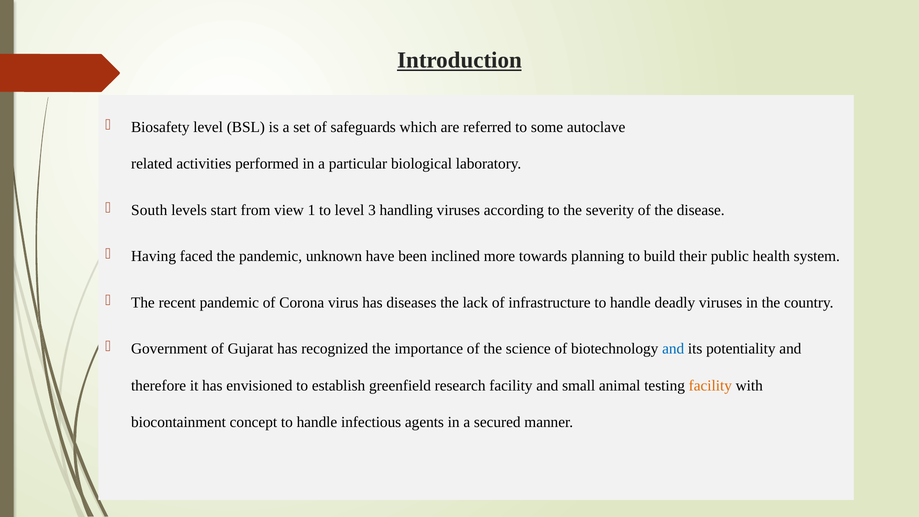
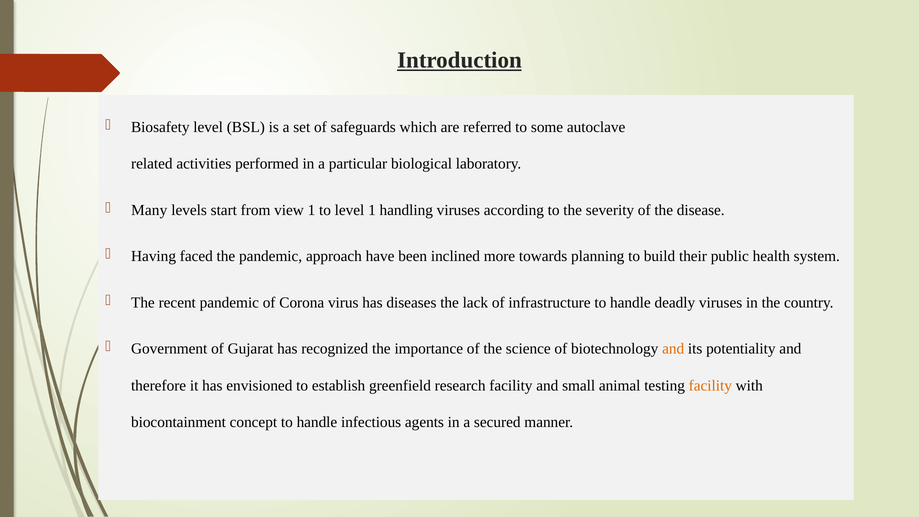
South: South -> Many
level 3: 3 -> 1
unknown: unknown -> approach
and at (673, 349) colour: blue -> orange
